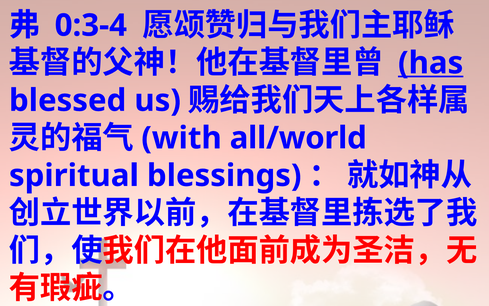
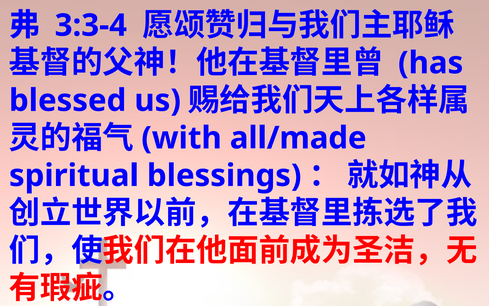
0:3-4: 0:3-4 -> 3:3-4
has underline: present -> none
all/world: all/world -> all/made
